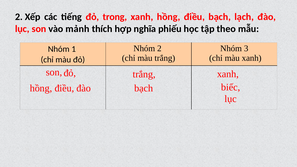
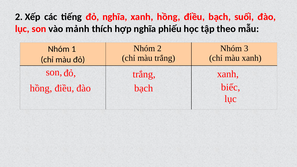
đỏ trong: trong -> nghĩa
lạch: lạch -> suối
